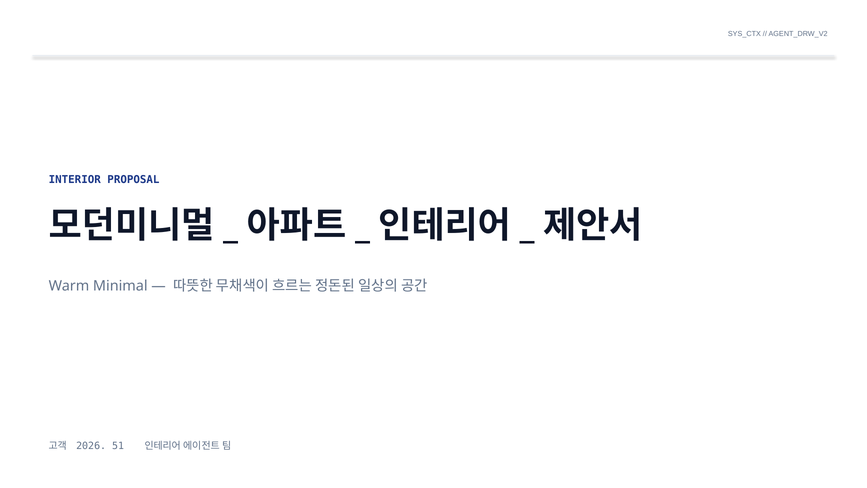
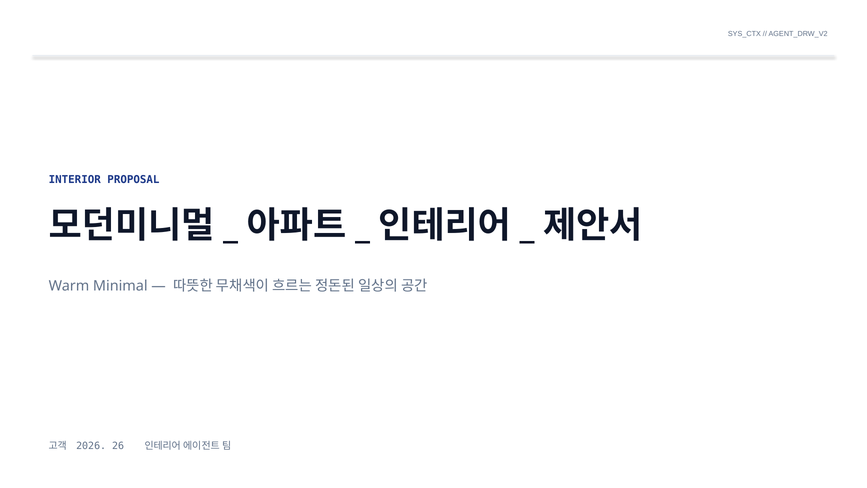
51: 51 -> 26
